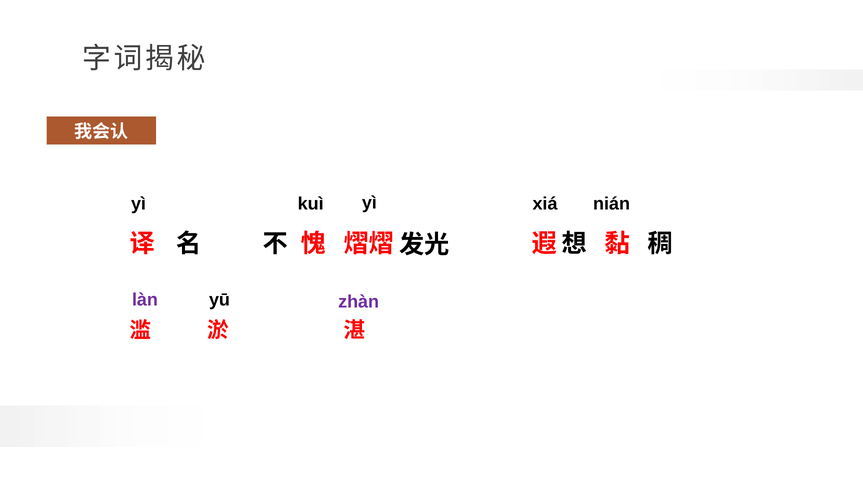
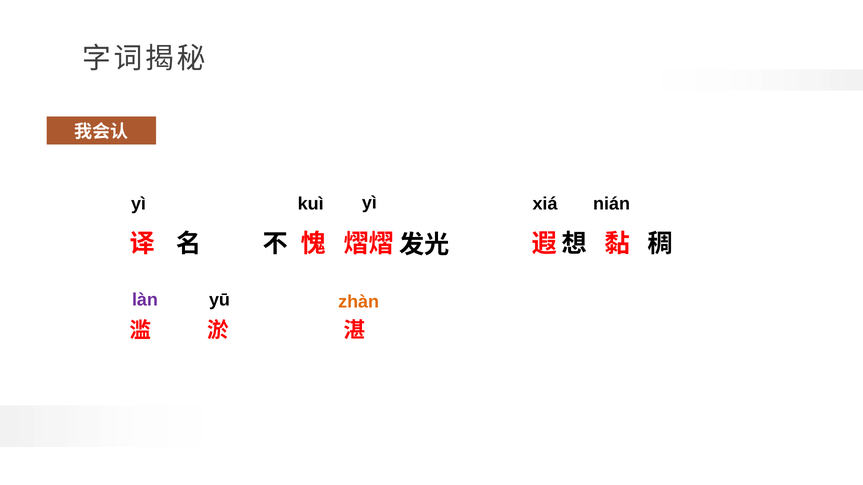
zhàn colour: purple -> orange
